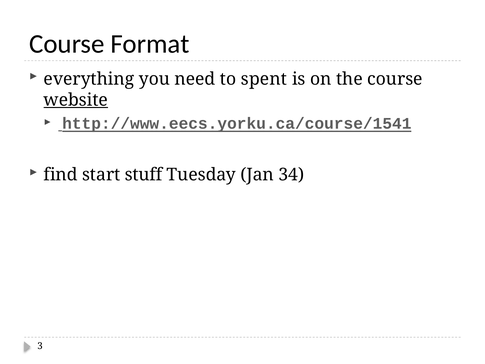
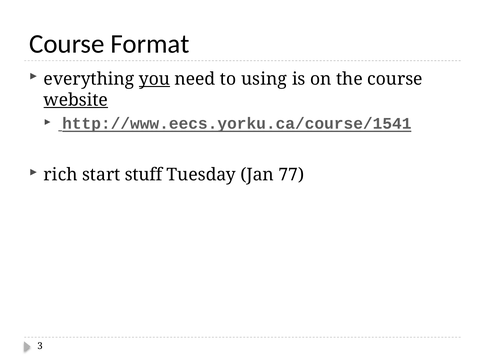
you underline: none -> present
spent: spent -> using
find: find -> rich
34: 34 -> 77
